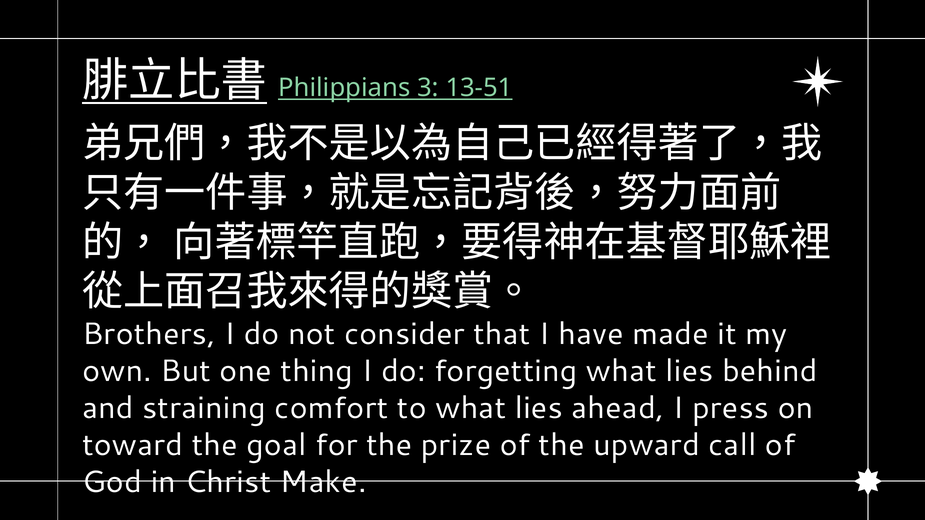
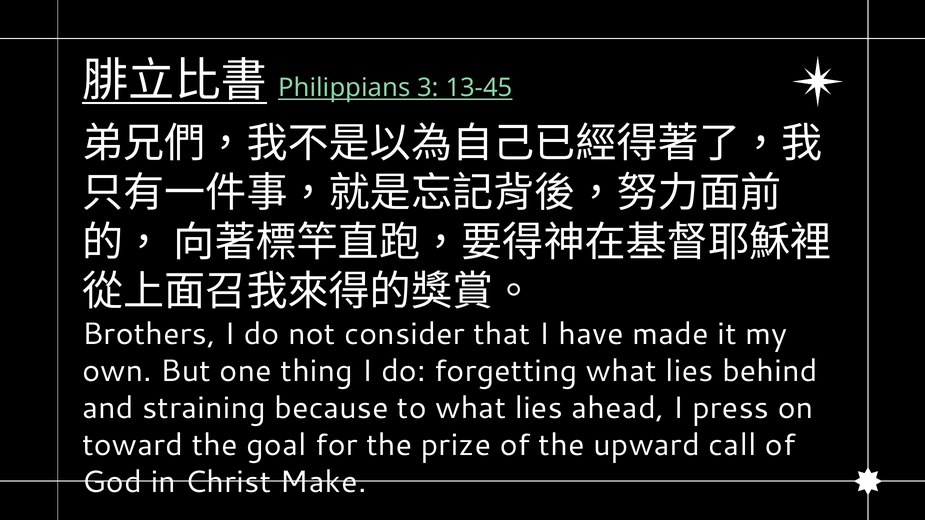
13-51: 13-51 -> 13-45
comfort: comfort -> because
